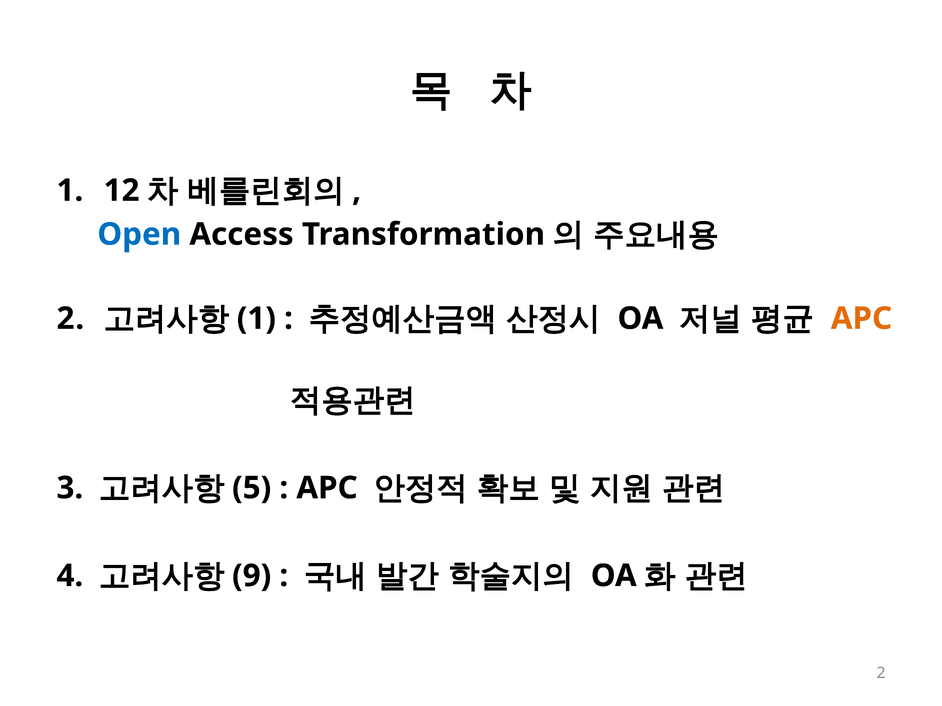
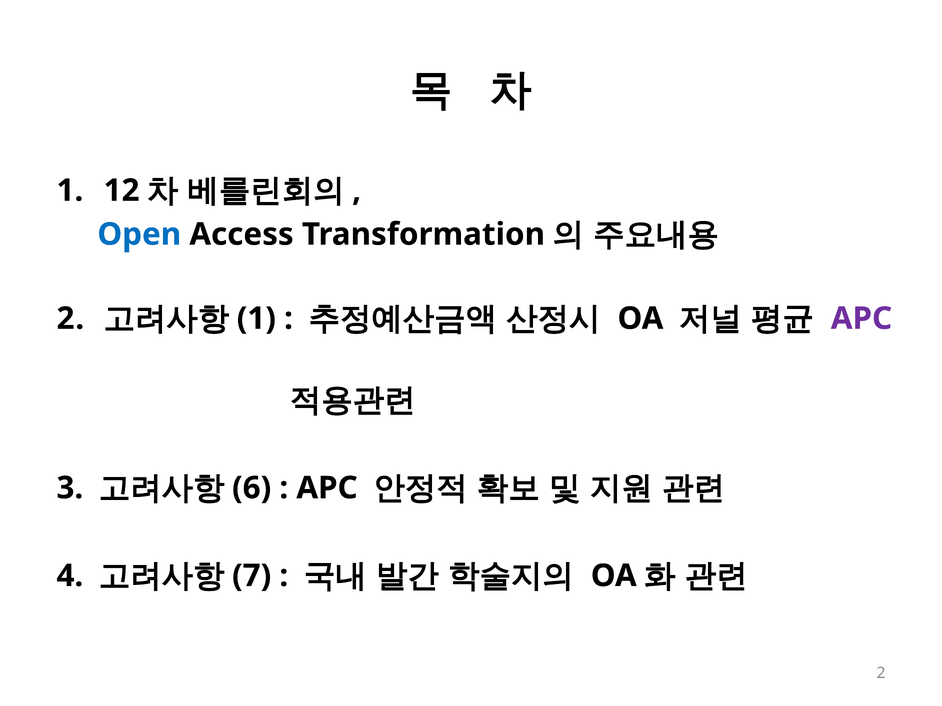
APC at (861, 319) colour: orange -> purple
5: 5 -> 6
9: 9 -> 7
